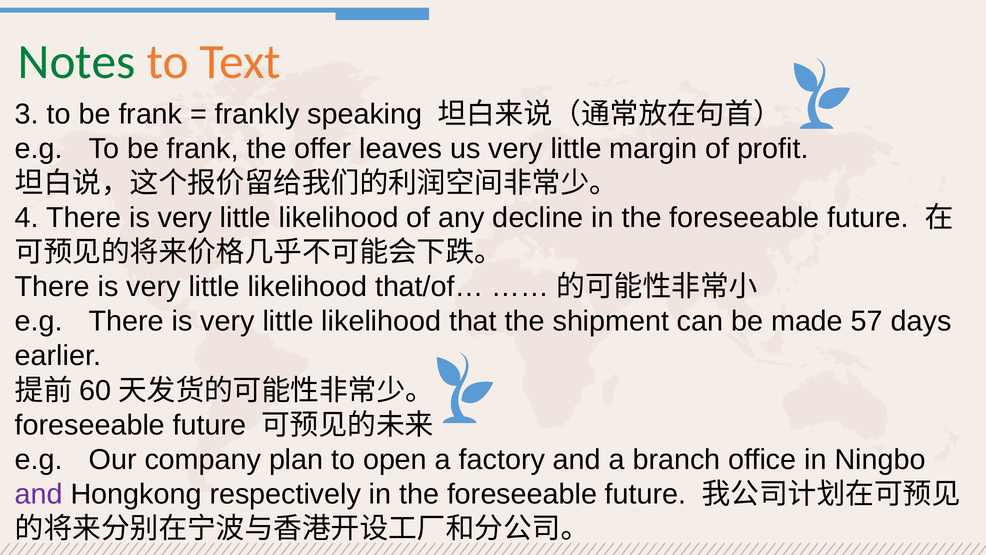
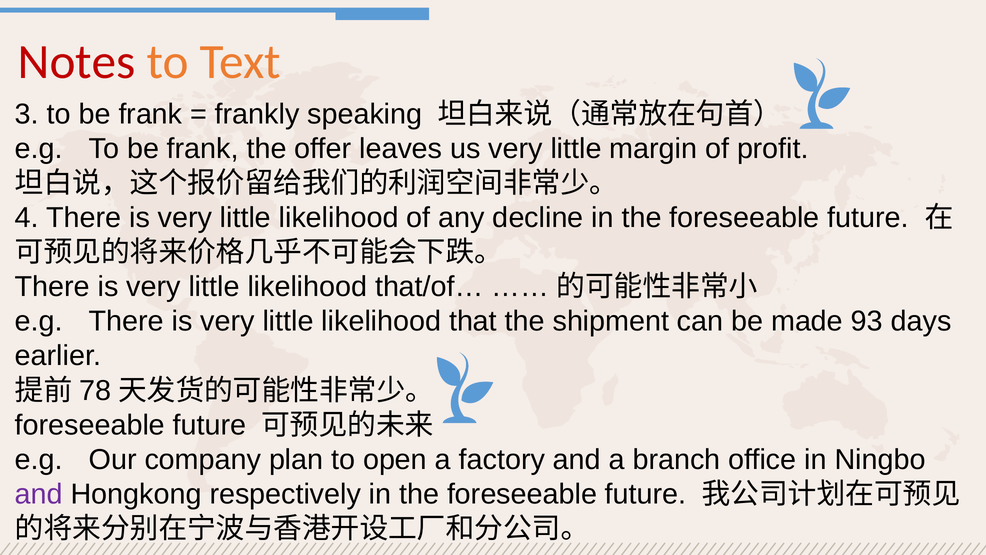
Notes colour: green -> red
57: 57 -> 93
60: 60 -> 78
